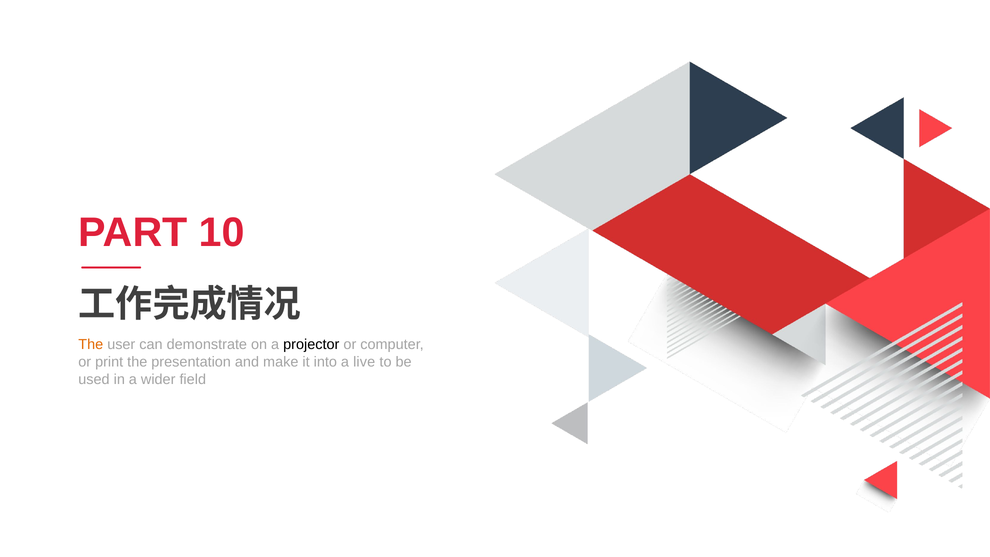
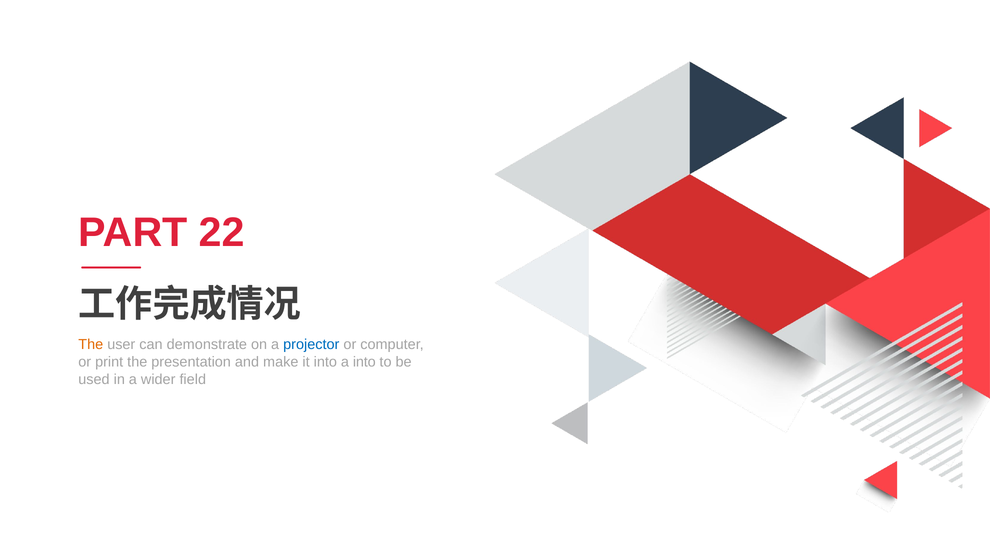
10: 10 -> 22
projector colour: black -> blue
a live: live -> into
